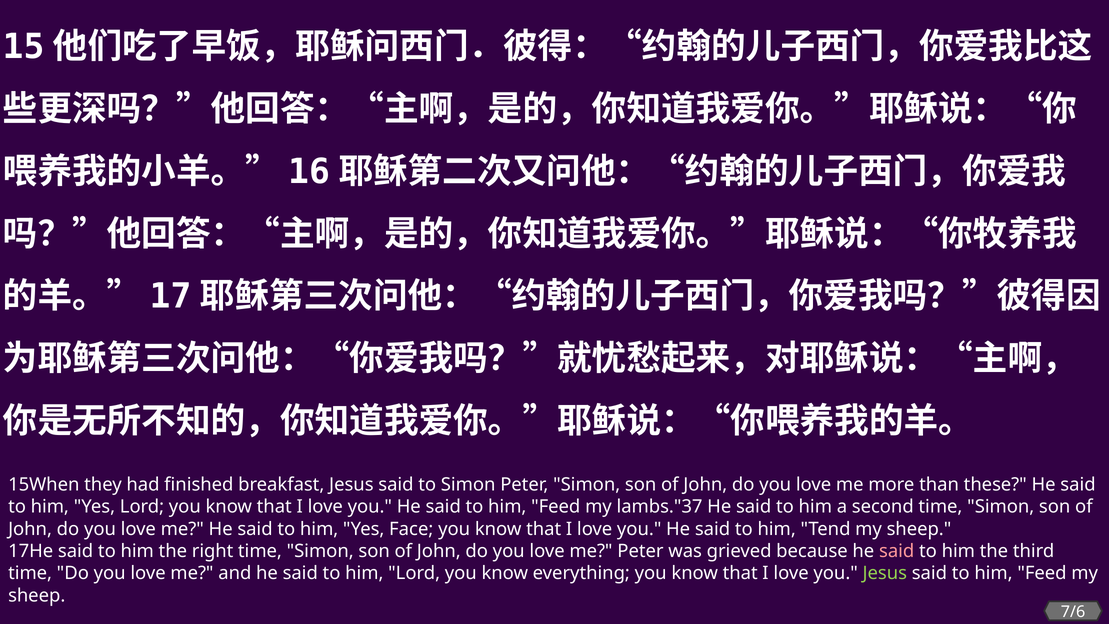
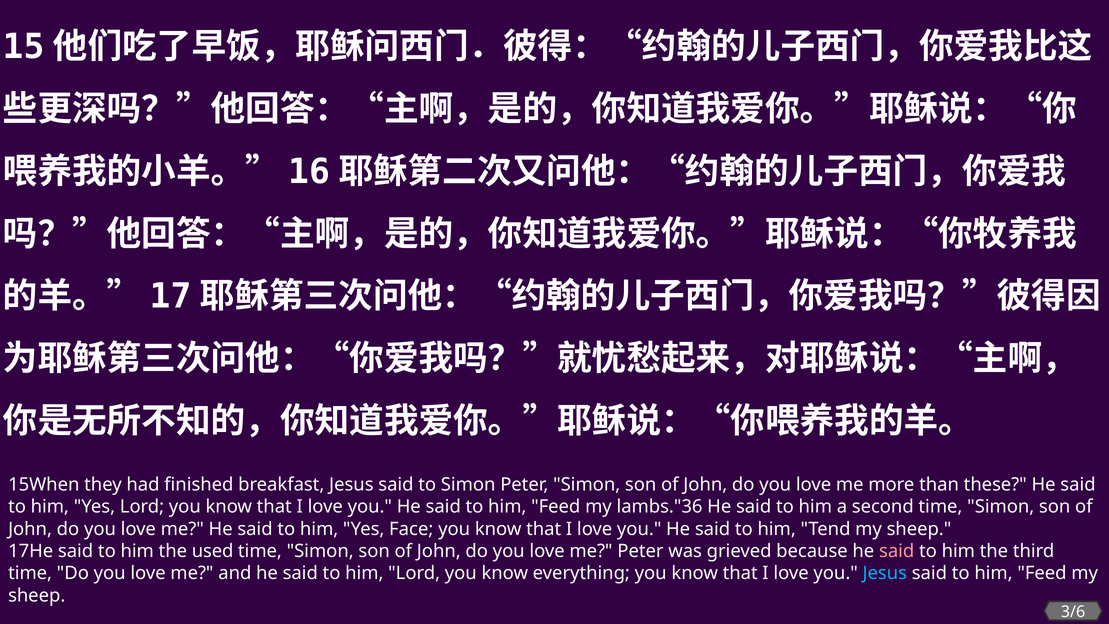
lambs."37: lambs."37 -> lambs."36
right: right -> used
Jesus at (885, 573) colour: light green -> light blue
7/6: 7/6 -> 3/6
